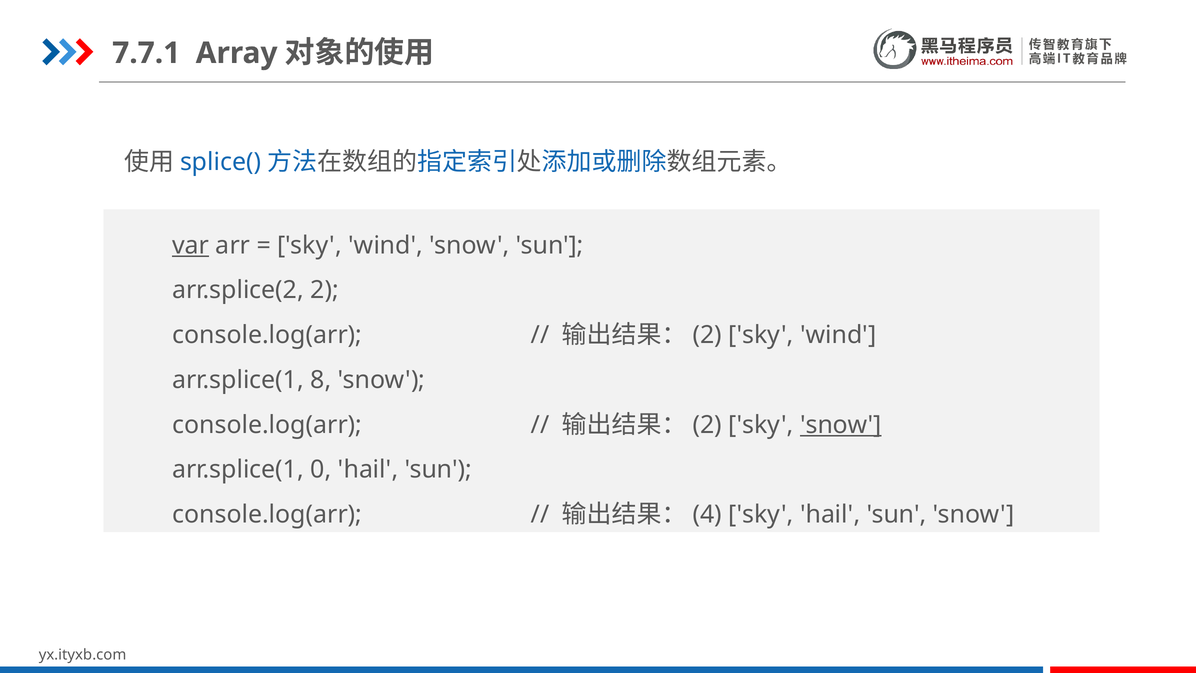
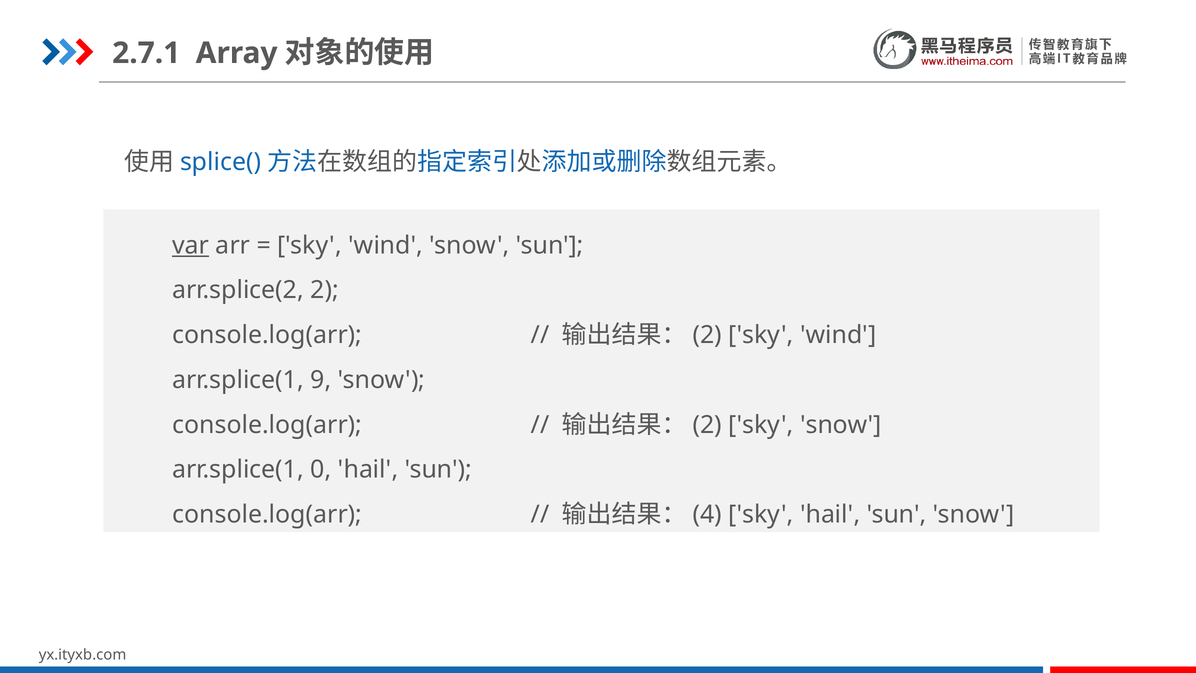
7.7.1: 7.7.1 -> 2.7.1
8: 8 -> 9
snow at (841, 425) underline: present -> none
